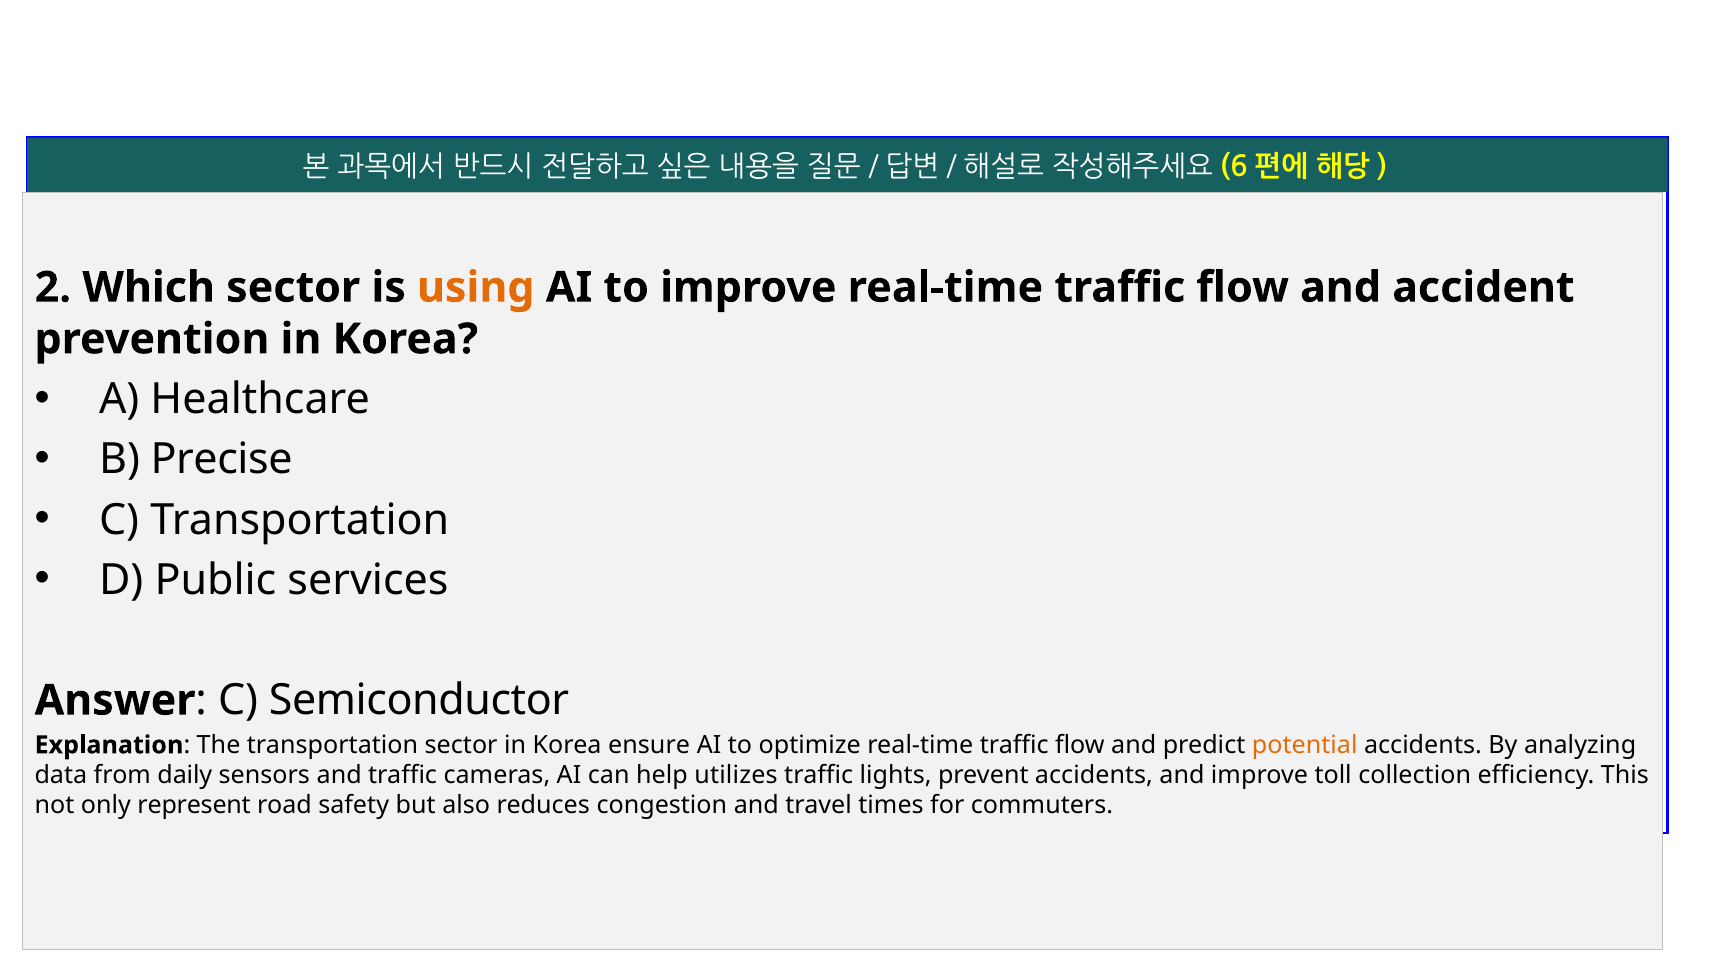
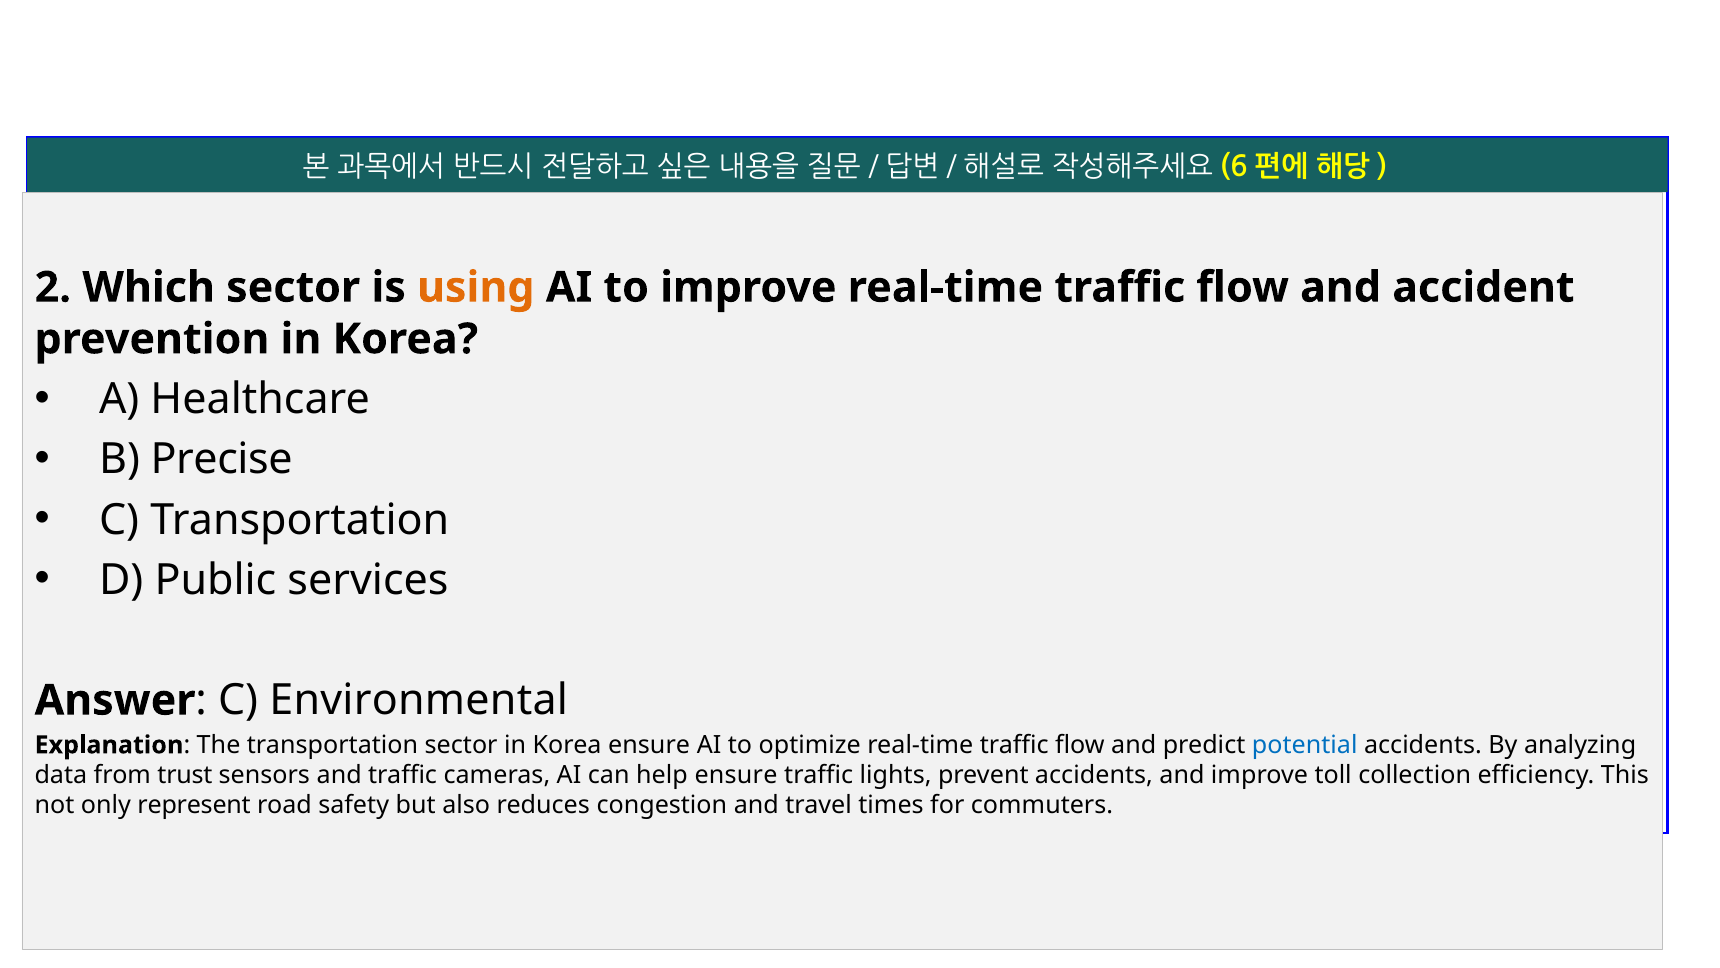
Semiconductor: Semiconductor -> Environmental
potential colour: orange -> blue
daily: daily -> trust
help utilizes: utilizes -> ensure
